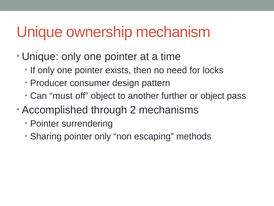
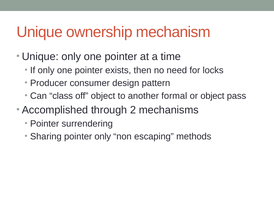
must: must -> class
further: further -> formal
